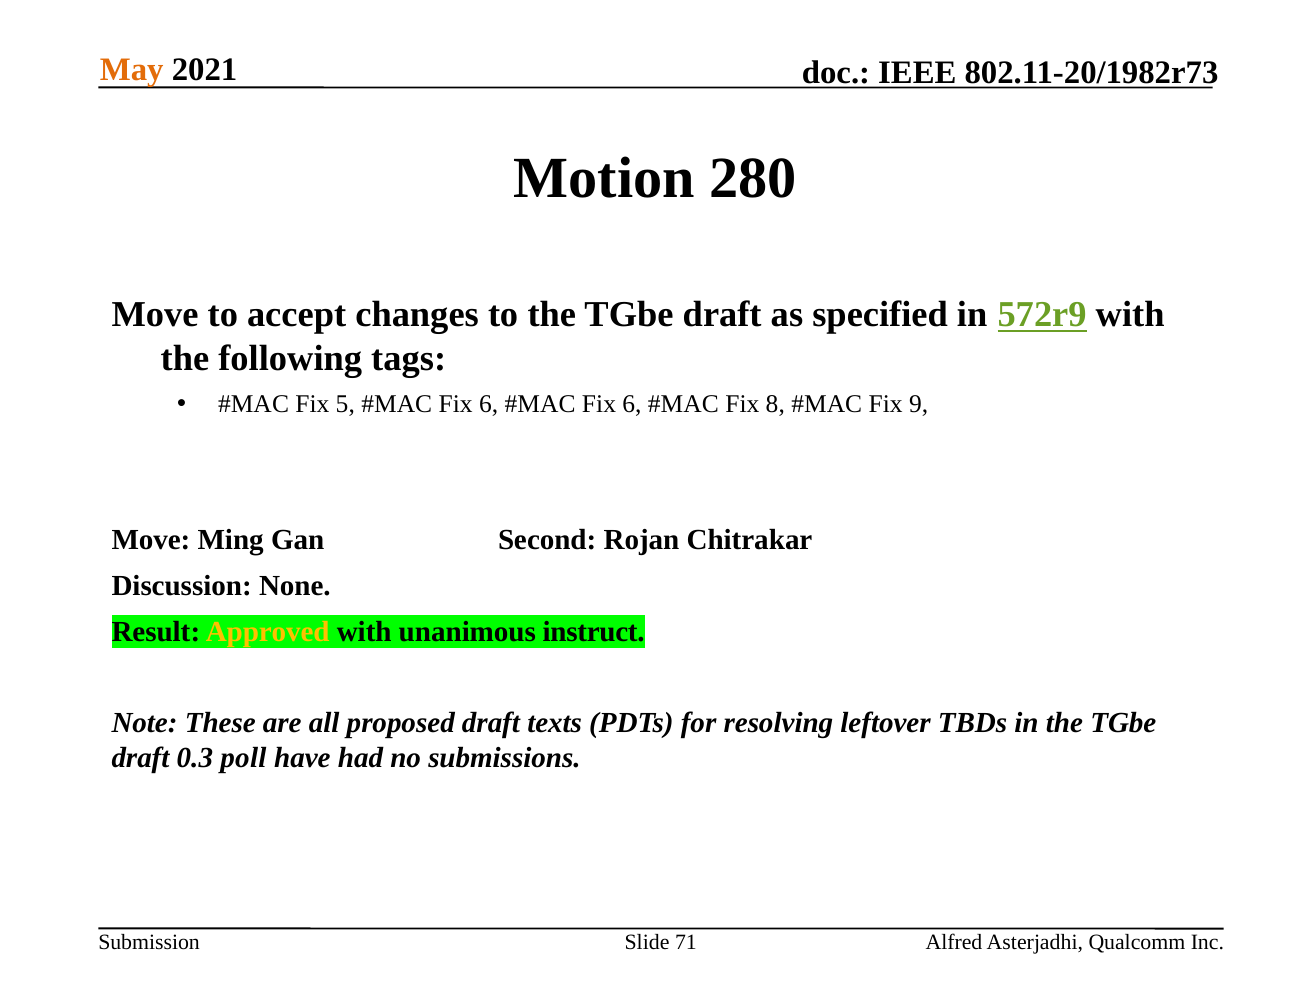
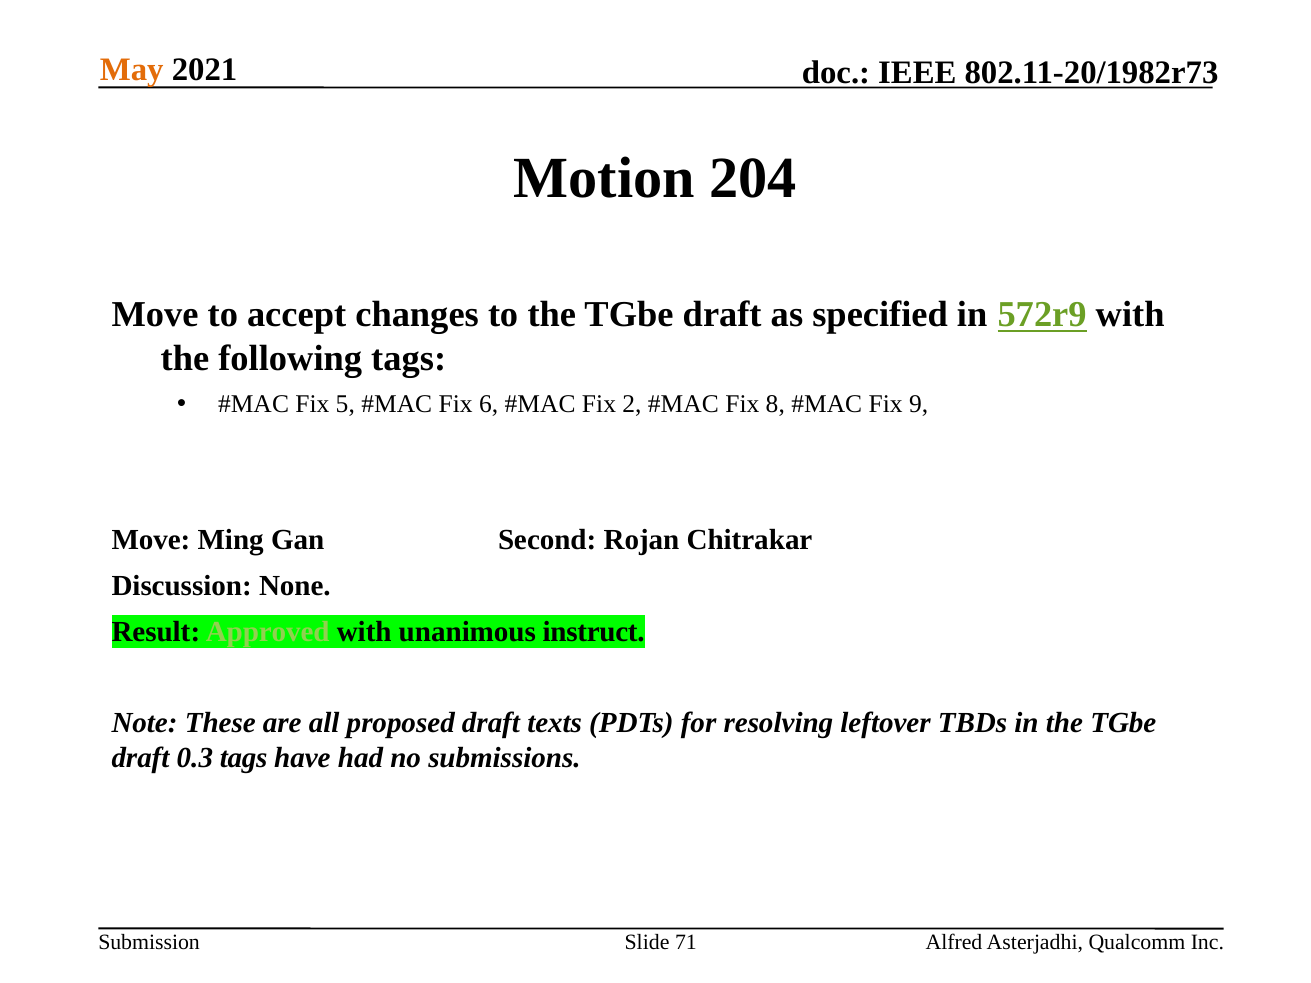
280: 280 -> 204
6 at (632, 404): 6 -> 2
Approved colour: yellow -> light green
0.3 poll: poll -> tags
